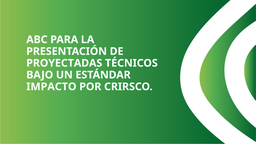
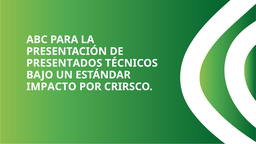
PROYECTADAS: PROYECTADAS -> PRESENTADOS
